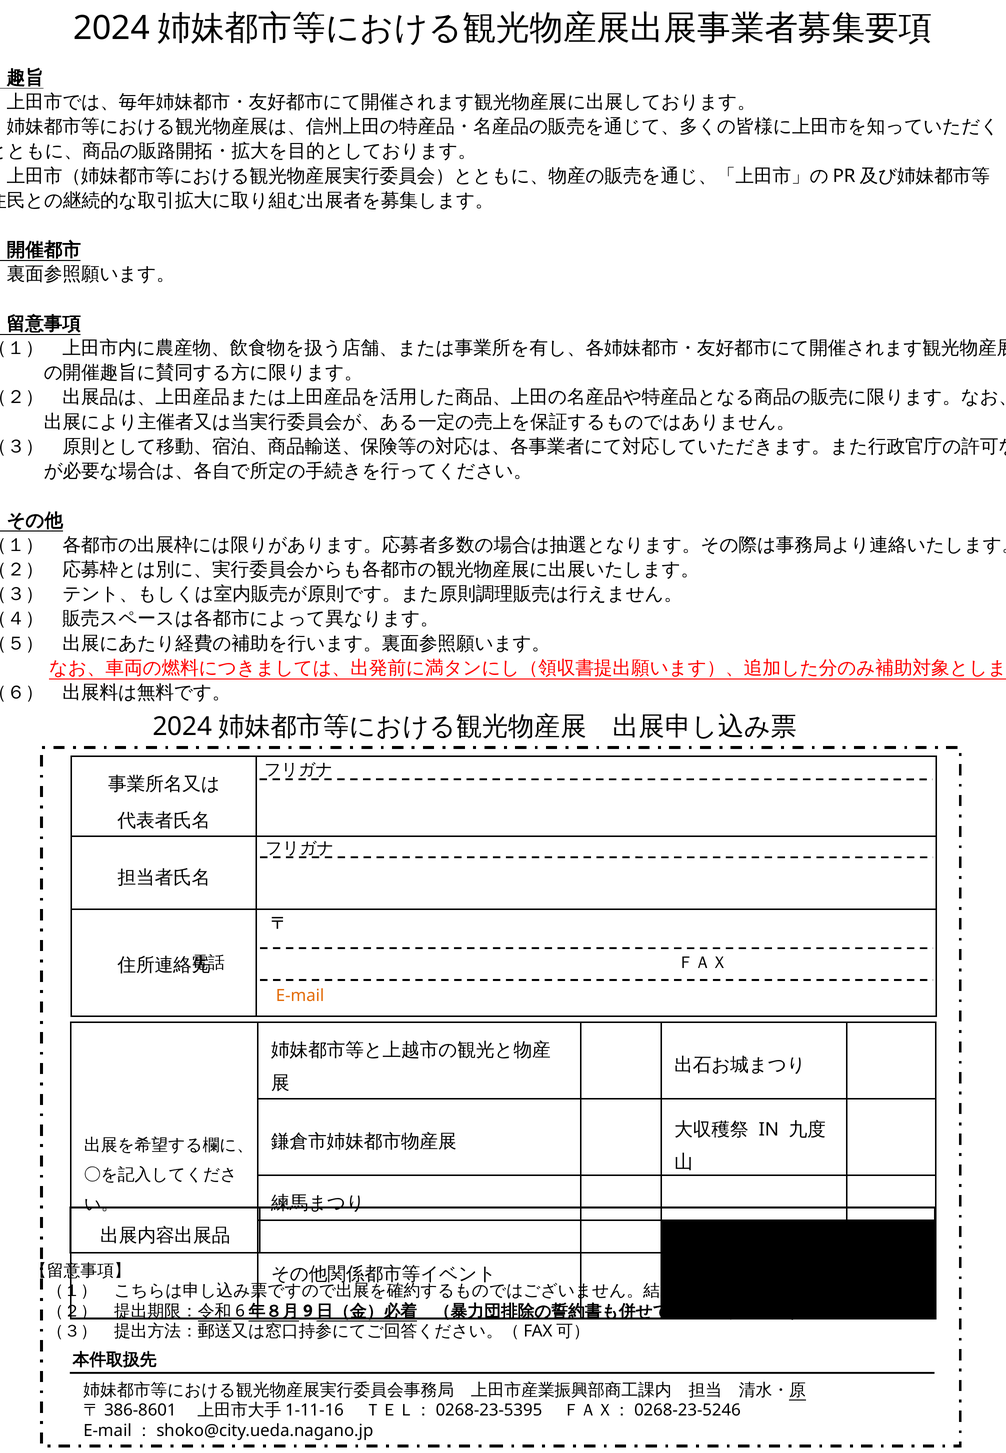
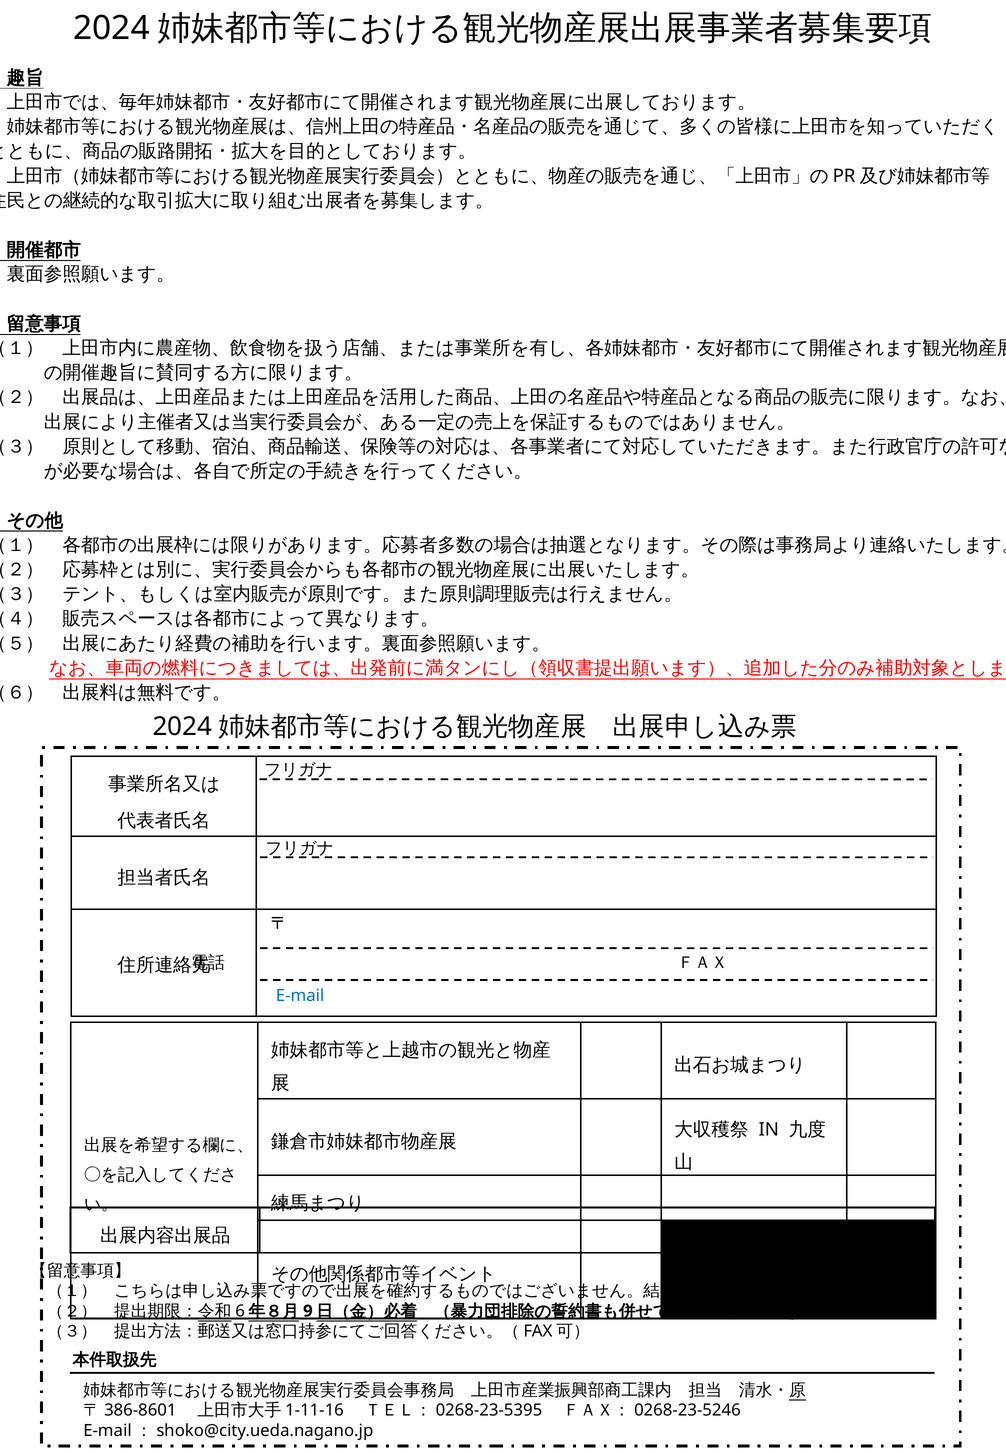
E-mail colour: orange -> blue
